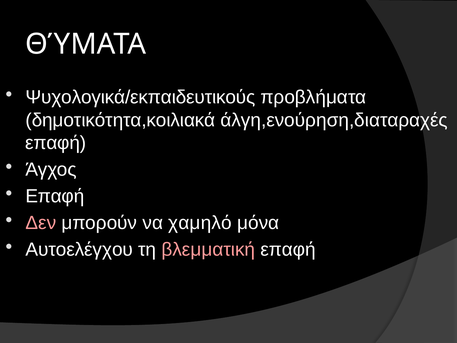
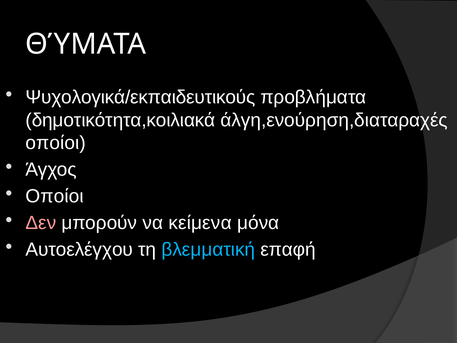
επαφή at (56, 143): επαφή -> οποίοι
Επαφή at (55, 196): Επαφή -> Οποίοι
χαμηλό: χαμηλό -> κείμενα
βλεμματική colour: pink -> light blue
